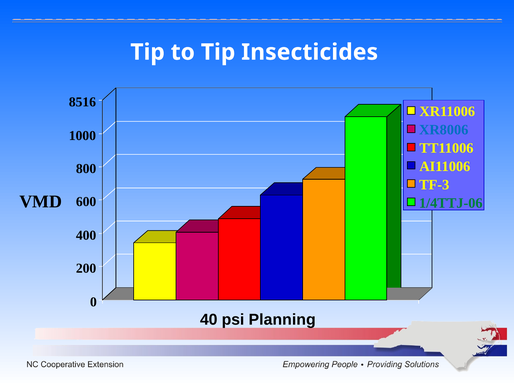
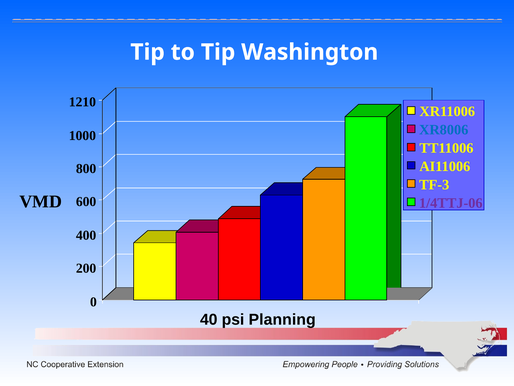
Insecticides: Insecticides -> Washington
8516: 8516 -> 1210
1/4TTJ-06 colour: green -> purple
